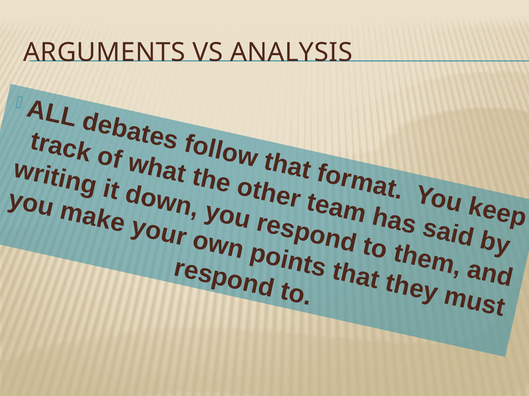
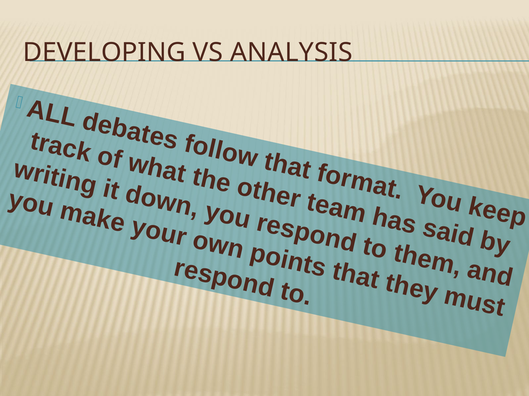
ARGUMENTS: ARGUMENTS -> DEVELOPING
